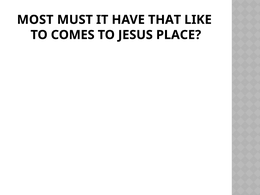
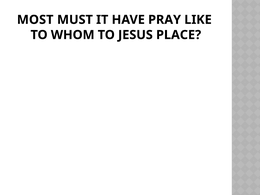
THAT: THAT -> PRAY
COMES: COMES -> WHOM
